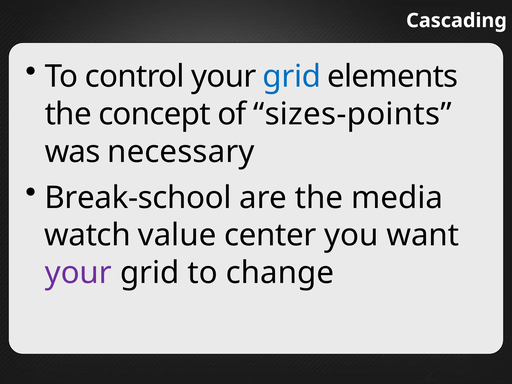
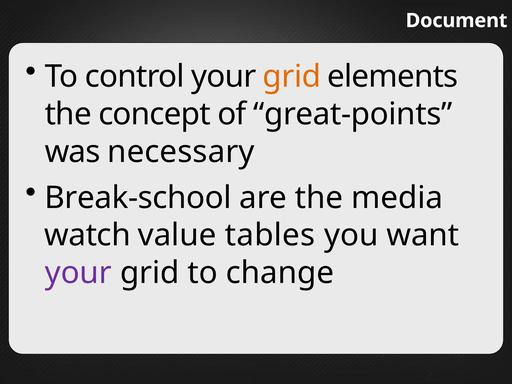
Cascading: Cascading -> Document
grid at (292, 77) colour: blue -> orange
sizes-points: sizes-points -> great-points
center: center -> tables
